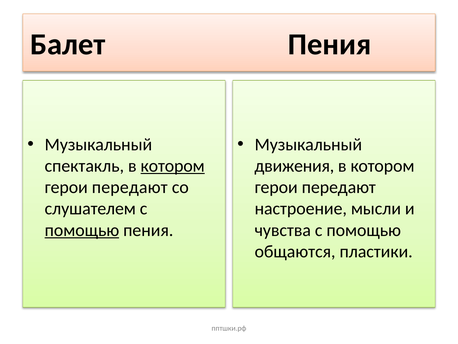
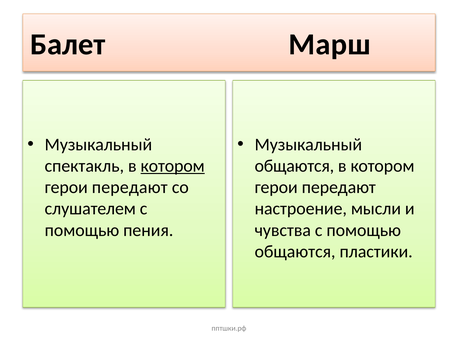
Балет Пения: Пения -> Марш
движения at (294, 166): движения -> общаются
помощью at (82, 230) underline: present -> none
